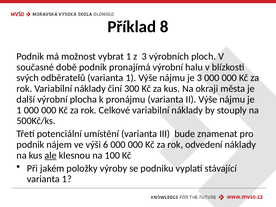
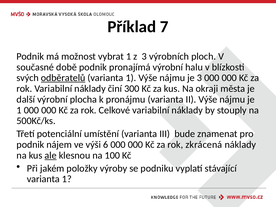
8: 8 -> 7
odběratelů underline: none -> present
odvedení: odvedení -> zkrácená
